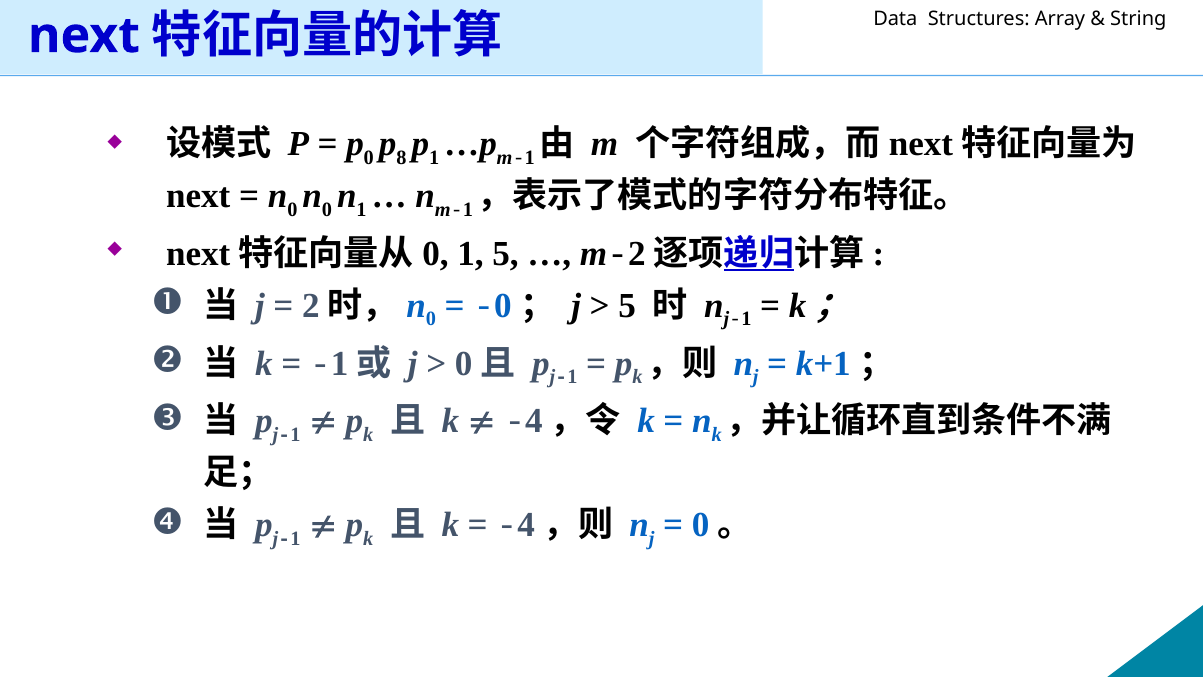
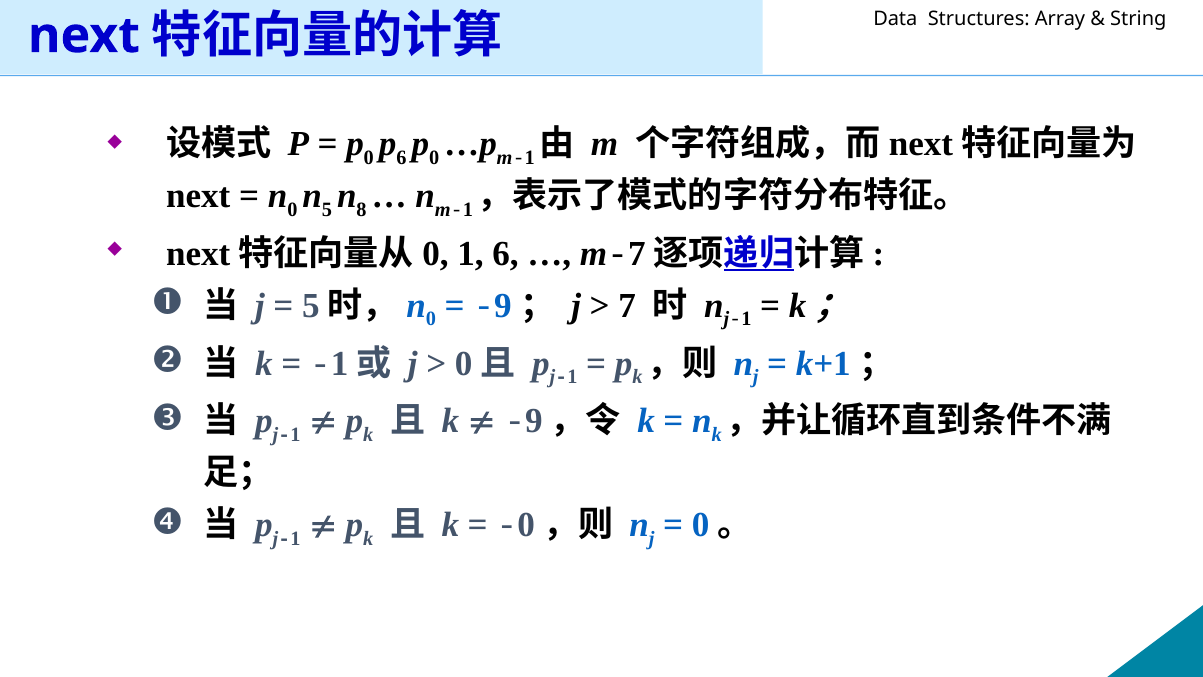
p 8: 8 -> 6
1 at (434, 157): 1 -> 0
0 at (327, 210): 0 -> 5
1 at (362, 210): 1 -> 8
1 5: 5 -> 6
2 at (637, 253): 2 -> 7
2 at (311, 305): 2 -> 5
0 at (503, 305): 0 -> 9
5 at (627, 305): 5 -> 7
4 at (534, 421): 4 -> 9
4 at (526, 525): 4 -> 0
